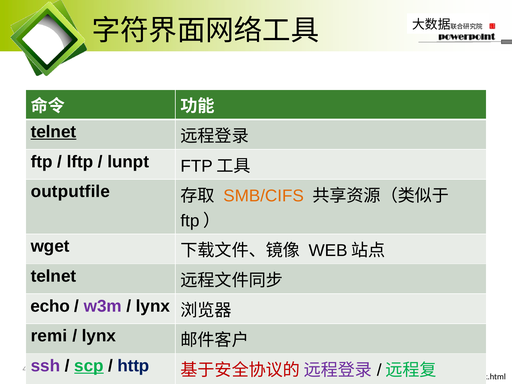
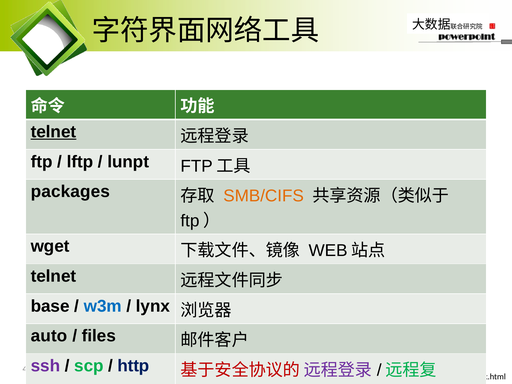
outputfile: outputfile -> packages
echo: echo -> base
w3m colour: purple -> blue
remi: remi -> auto
lynx at (99, 336): lynx -> files
scp underline: present -> none
